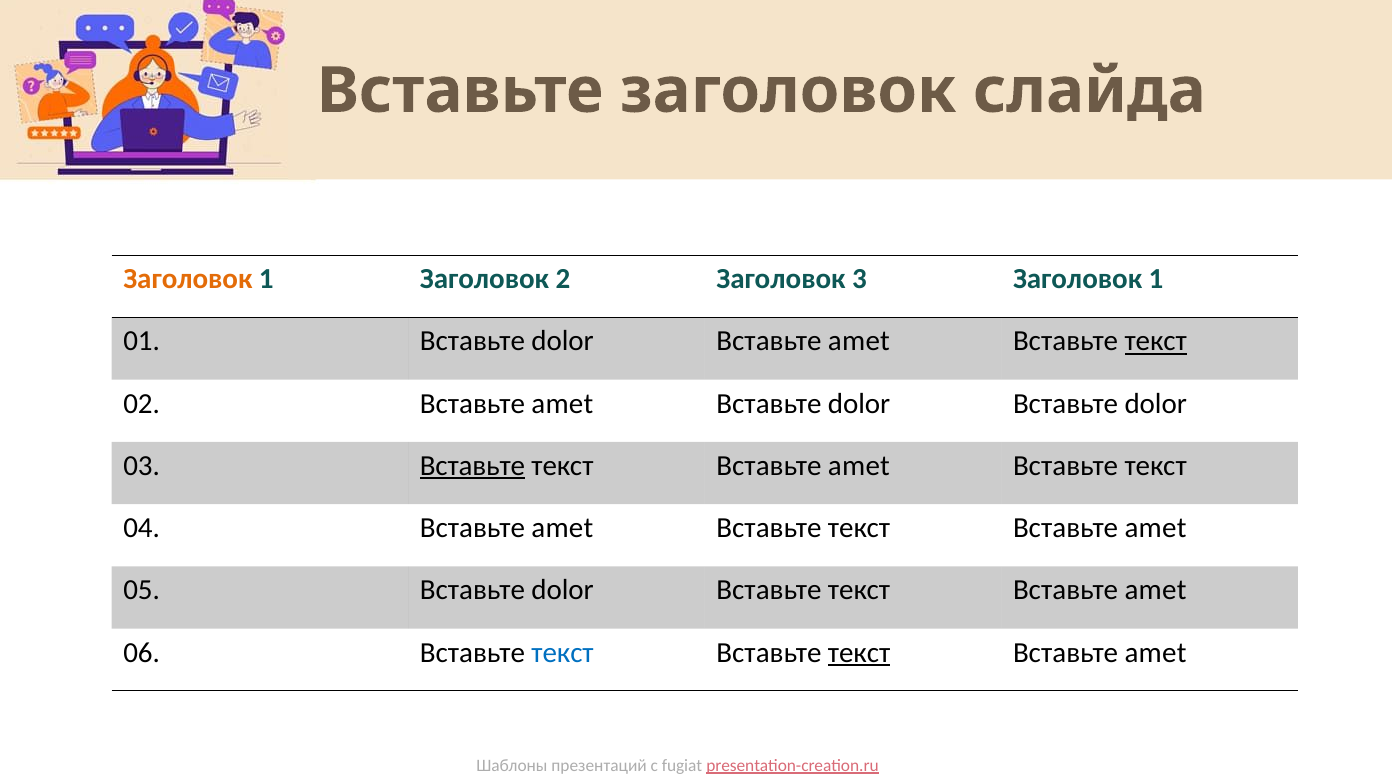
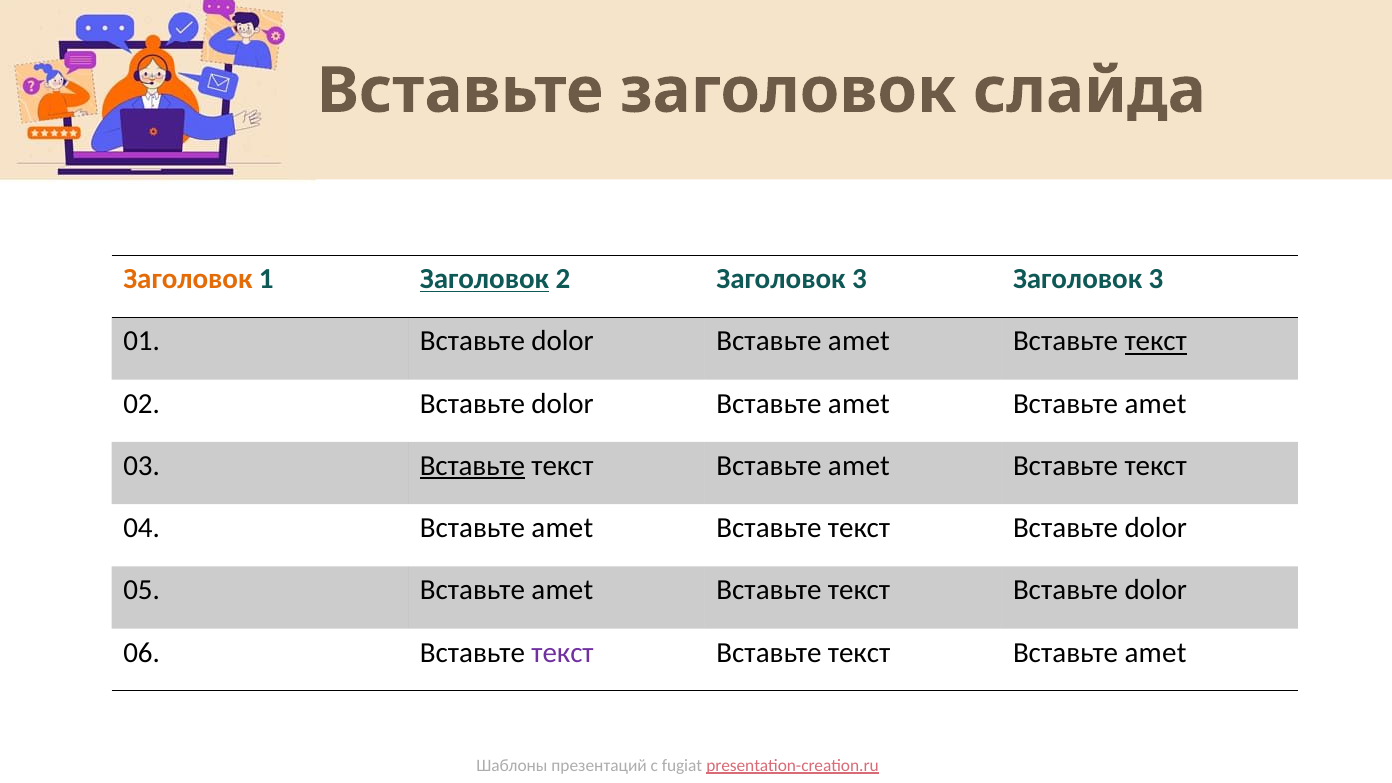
Заголовок at (484, 279) underline: none -> present
3 Заголовок 1: 1 -> 3
02 Вставьте amet: amet -> dolor
dolor at (859, 404): dolor -> amet
dolor at (1156, 404): dolor -> amet
amet at (1156, 528): amet -> dolor
05 Вставьте dolor: dolor -> amet
amet at (1156, 590): amet -> dolor
текст at (563, 652) colour: blue -> purple
текст at (859, 652) underline: present -> none
